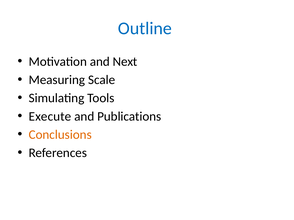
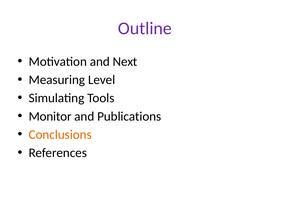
Outline colour: blue -> purple
Scale: Scale -> Level
Execute: Execute -> Monitor
